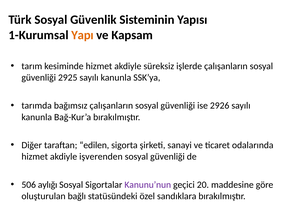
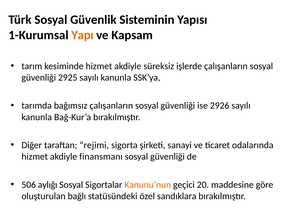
edilen: edilen -> rejimi
işverenden: işverenden -> finansmanı
Kanunu’nun colour: purple -> orange
